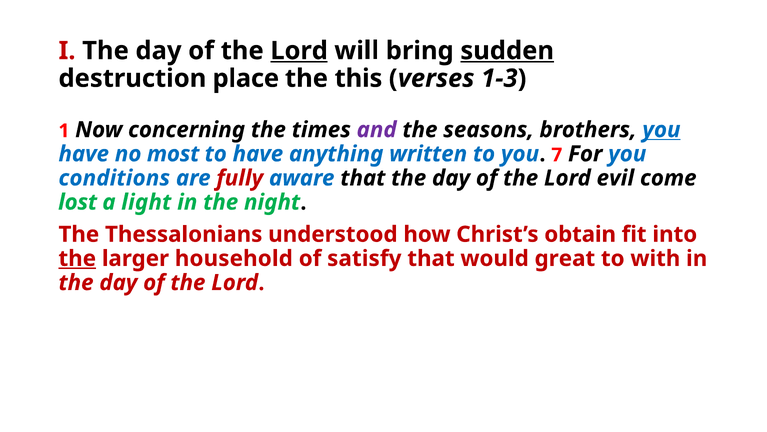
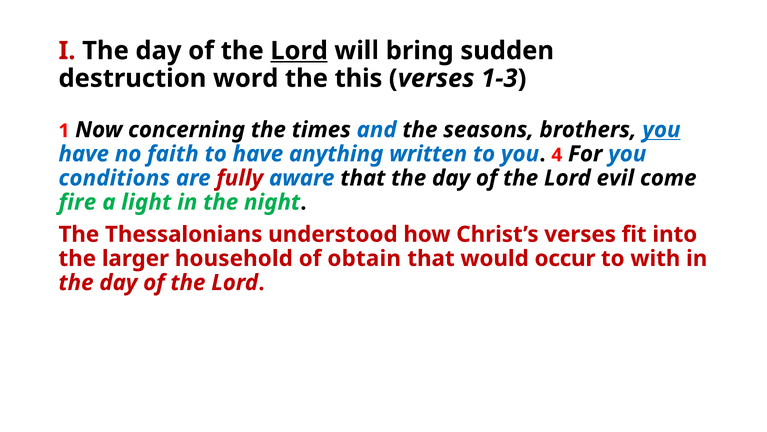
sudden underline: present -> none
place: place -> word
and colour: purple -> blue
most: most -> faith
7: 7 -> 4
lost: lost -> fire
Christ’s obtain: obtain -> verses
the at (77, 258) underline: present -> none
satisfy: satisfy -> obtain
great: great -> occur
